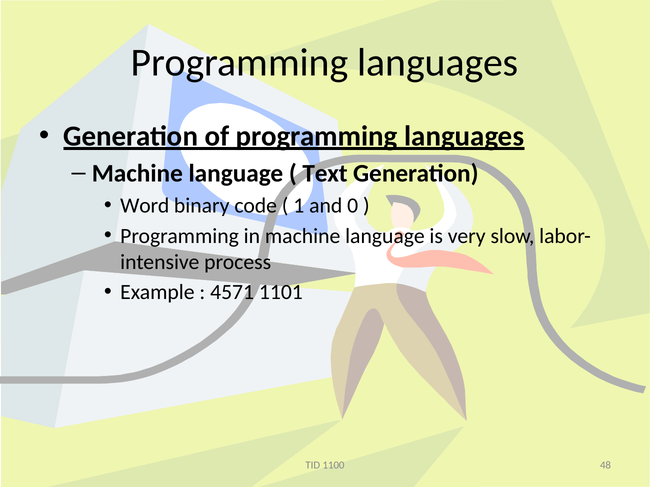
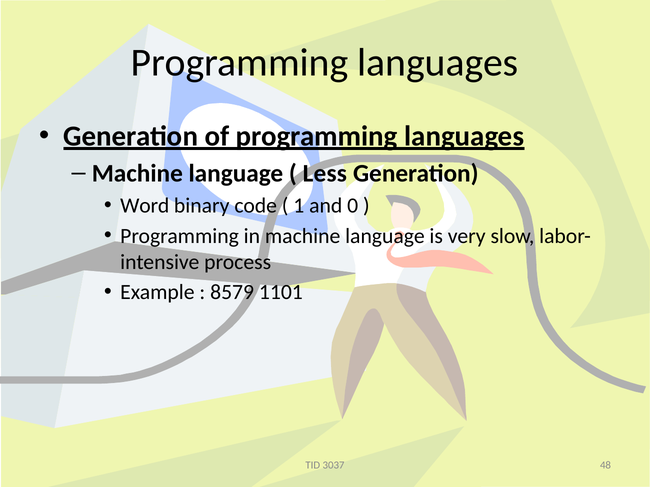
Text: Text -> Less
4571: 4571 -> 8579
1100: 1100 -> 3037
